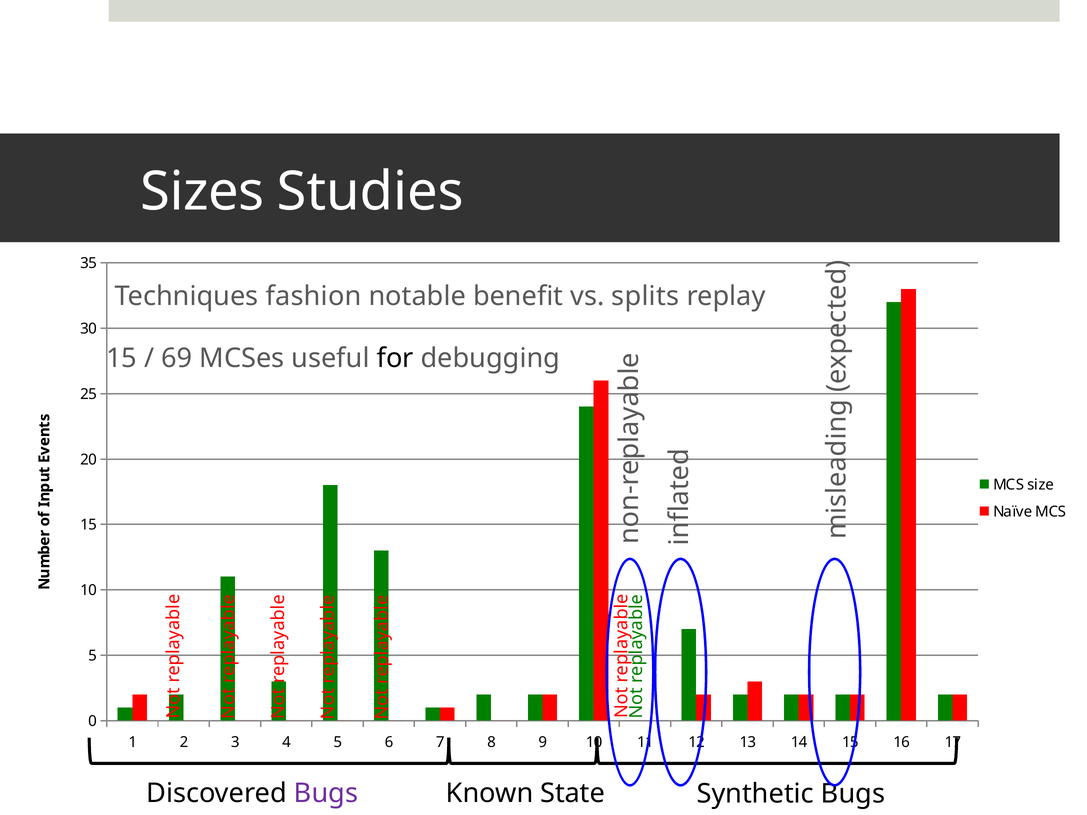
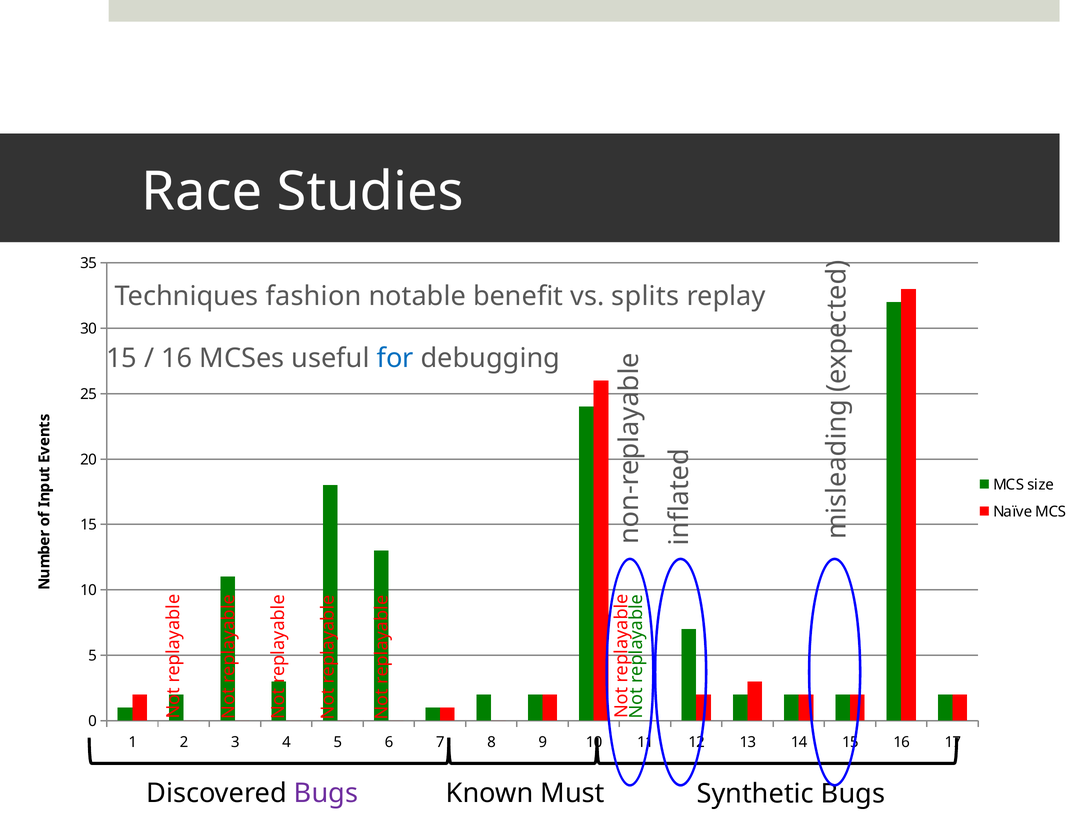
Sizes: Sizes -> Race
69 at (177, 359): 69 -> 16
for colour: black -> blue
State: State -> Must
